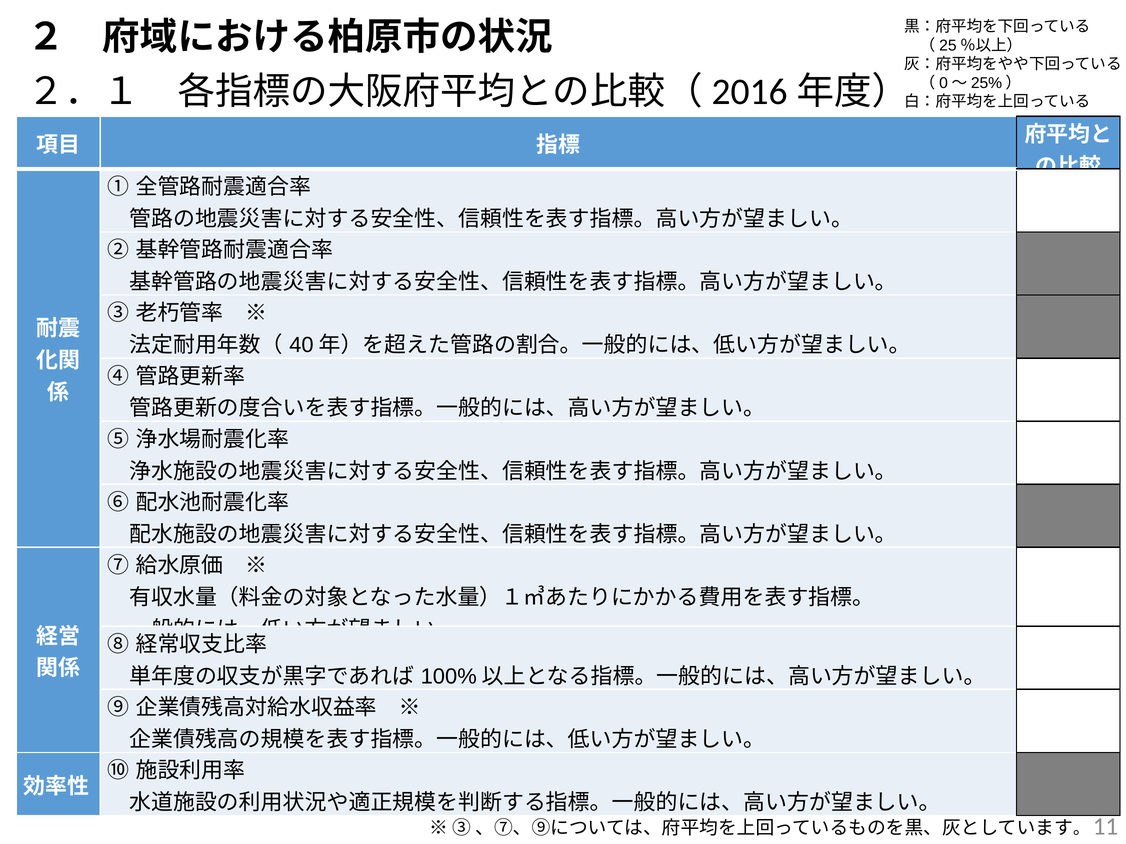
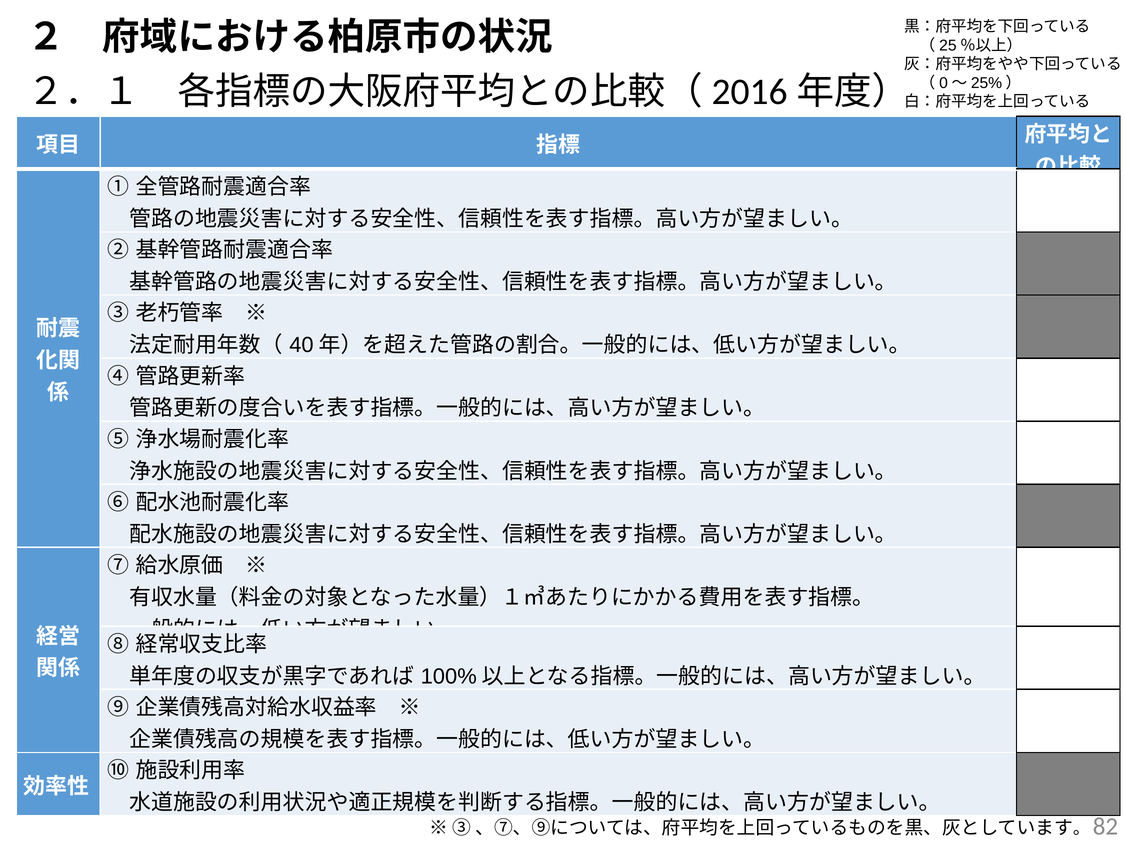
11: 11 -> 82
